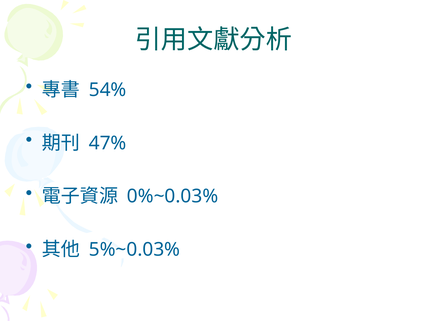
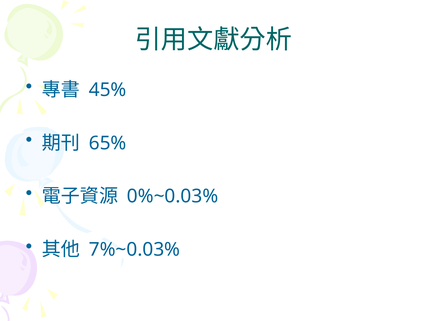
54%: 54% -> 45%
47%: 47% -> 65%
5%~0.03%: 5%~0.03% -> 7%~0.03%
